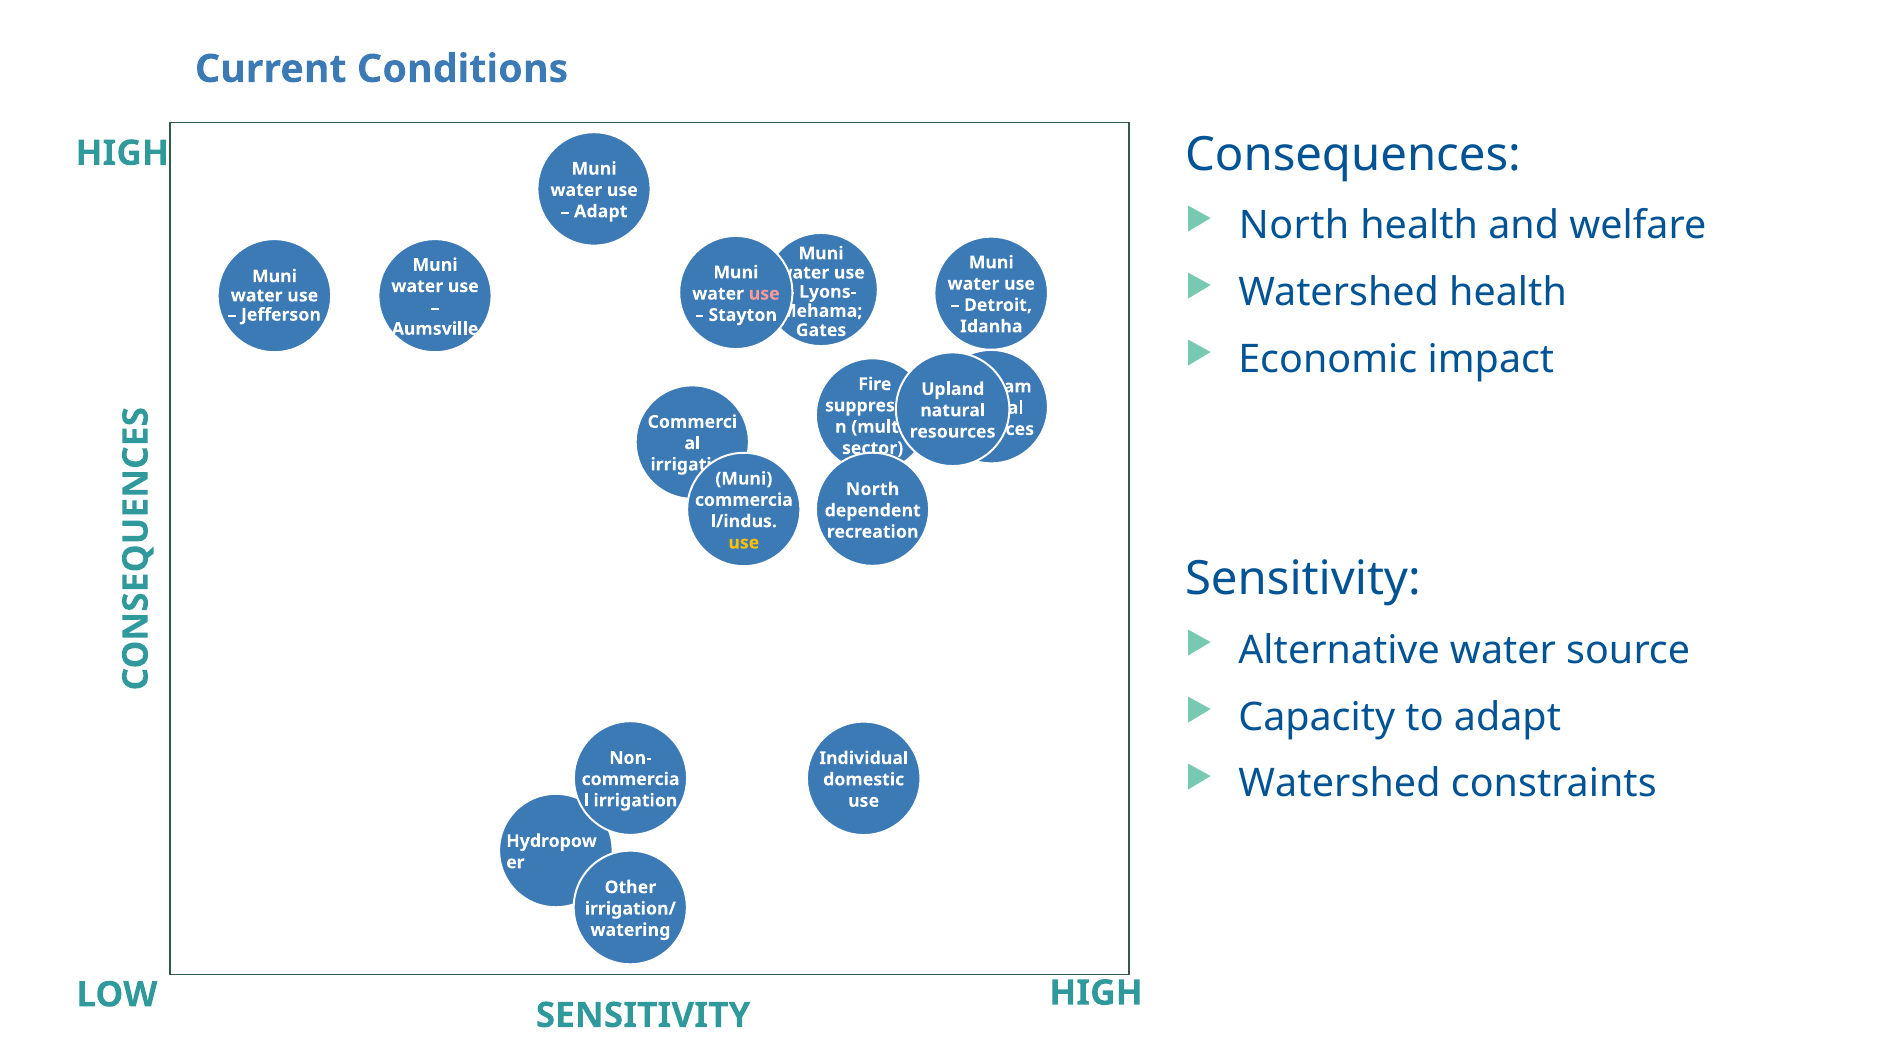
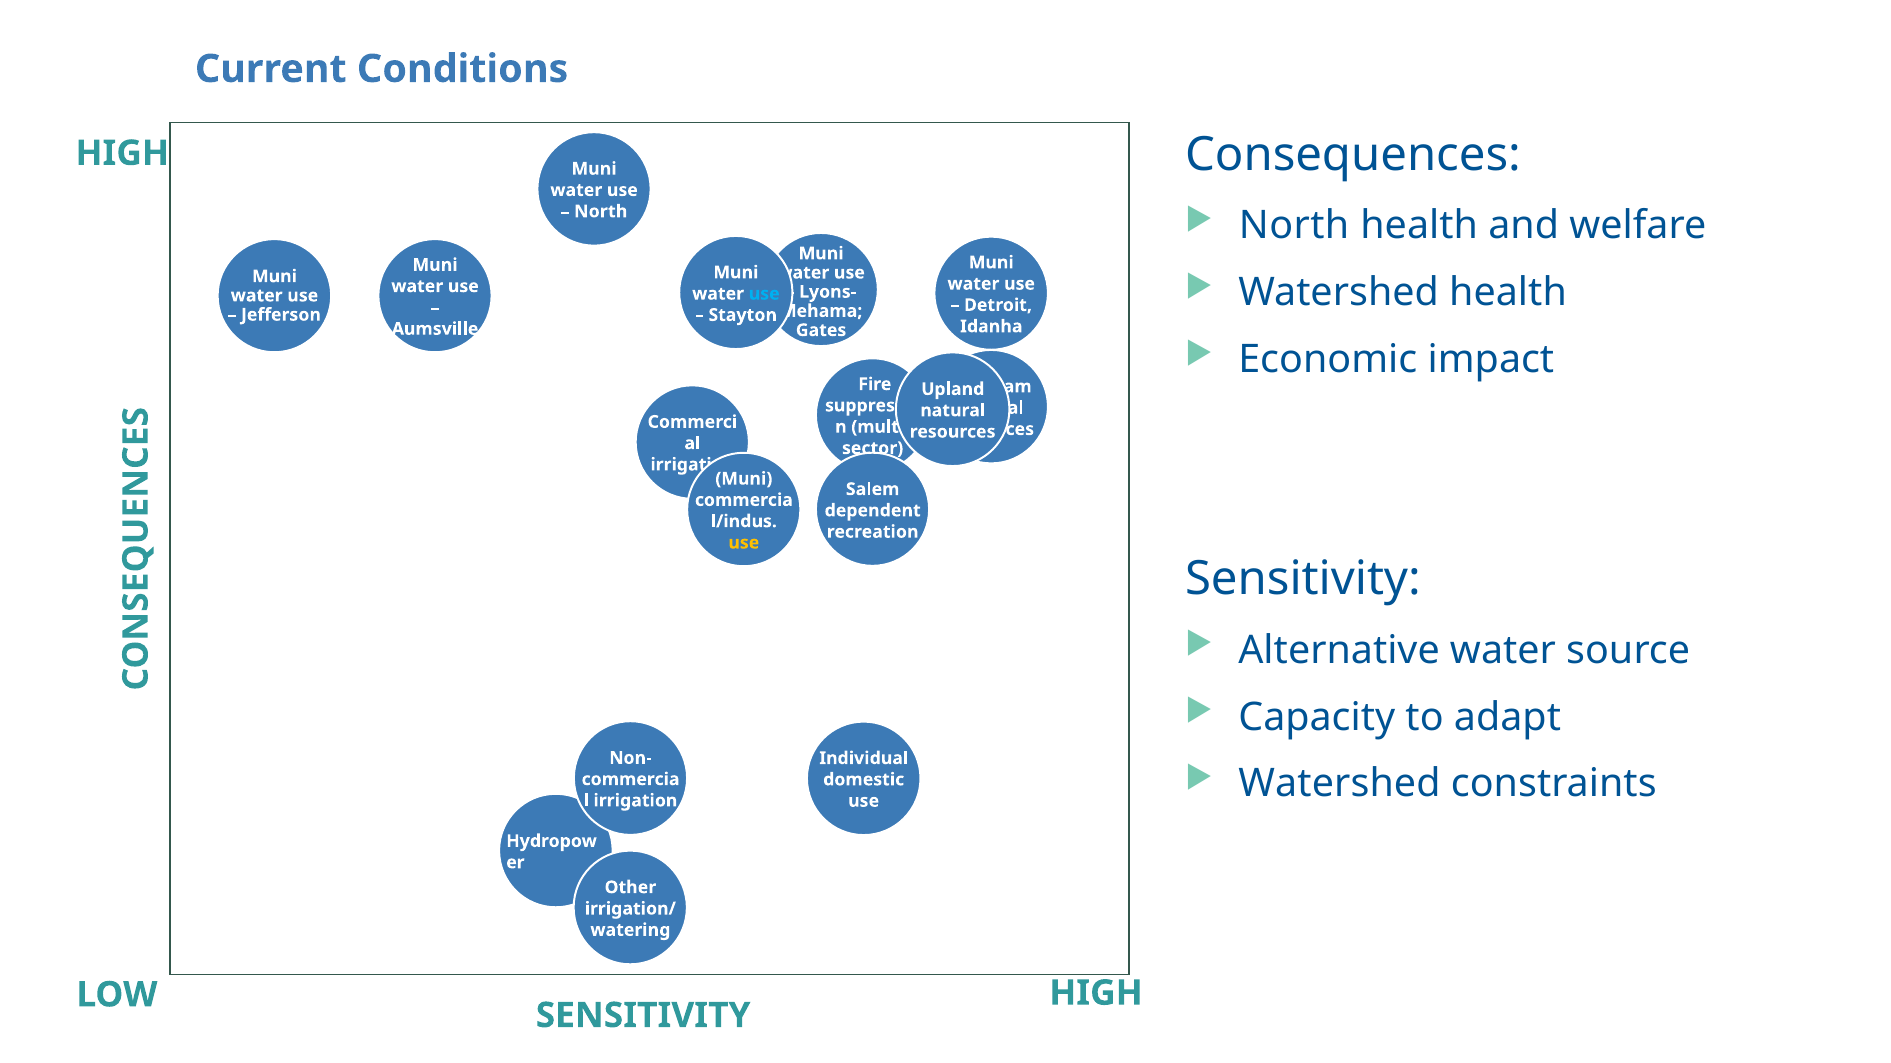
Adapt at (601, 212): Adapt -> North
use at (764, 294) colour: pink -> light blue
North at (873, 490): North -> Salem
